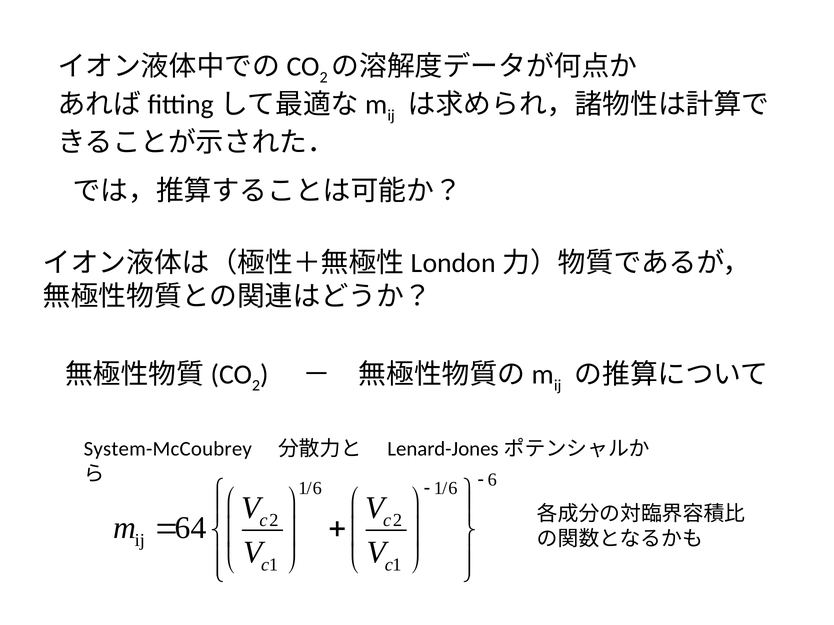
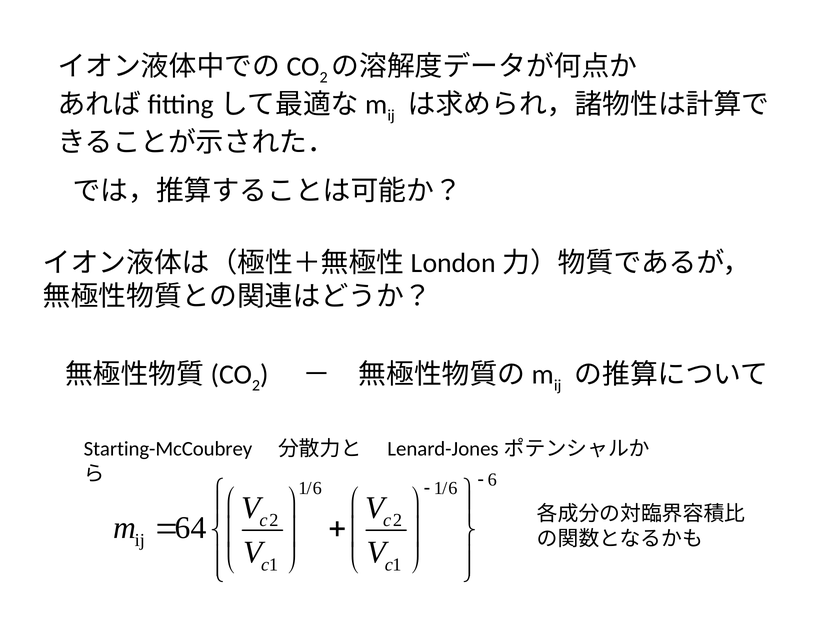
System-McCoubrey: System-McCoubrey -> Starting-McCoubrey
